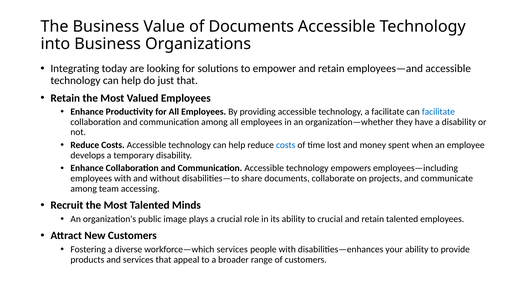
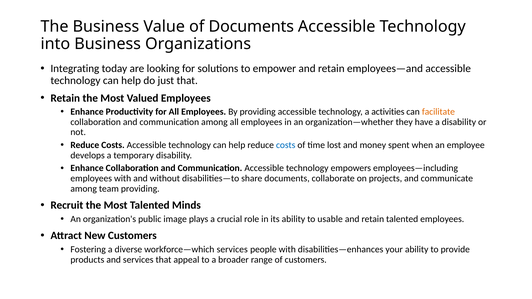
a facilitate: facilitate -> activities
facilitate at (438, 112) colour: blue -> orange
team accessing: accessing -> providing
to crucial: crucial -> usable
